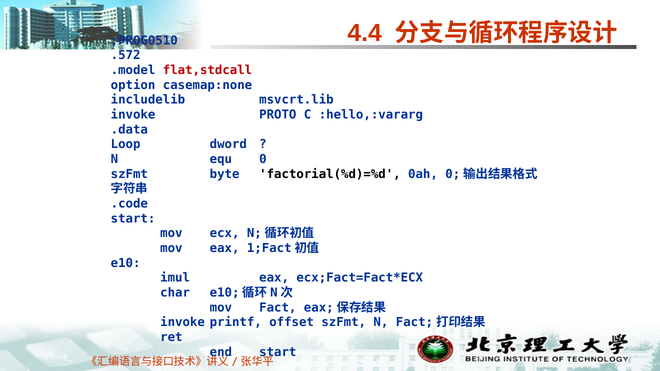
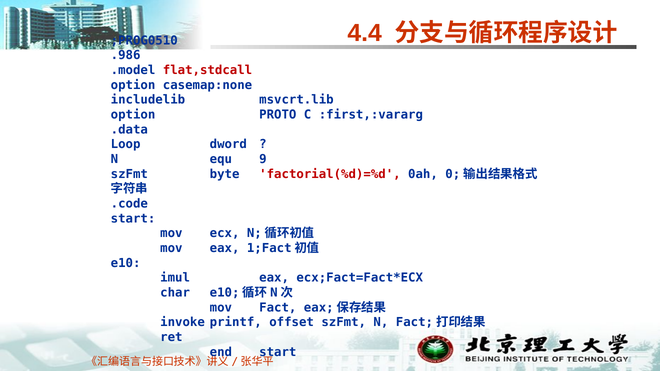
.572: .572 -> .986
invoke at (133, 115): invoke -> option
:hello,:vararg: :hello,:vararg -> :first,:vararg
equ 0: 0 -> 9
factorial(%d)=%d colour: black -> red
